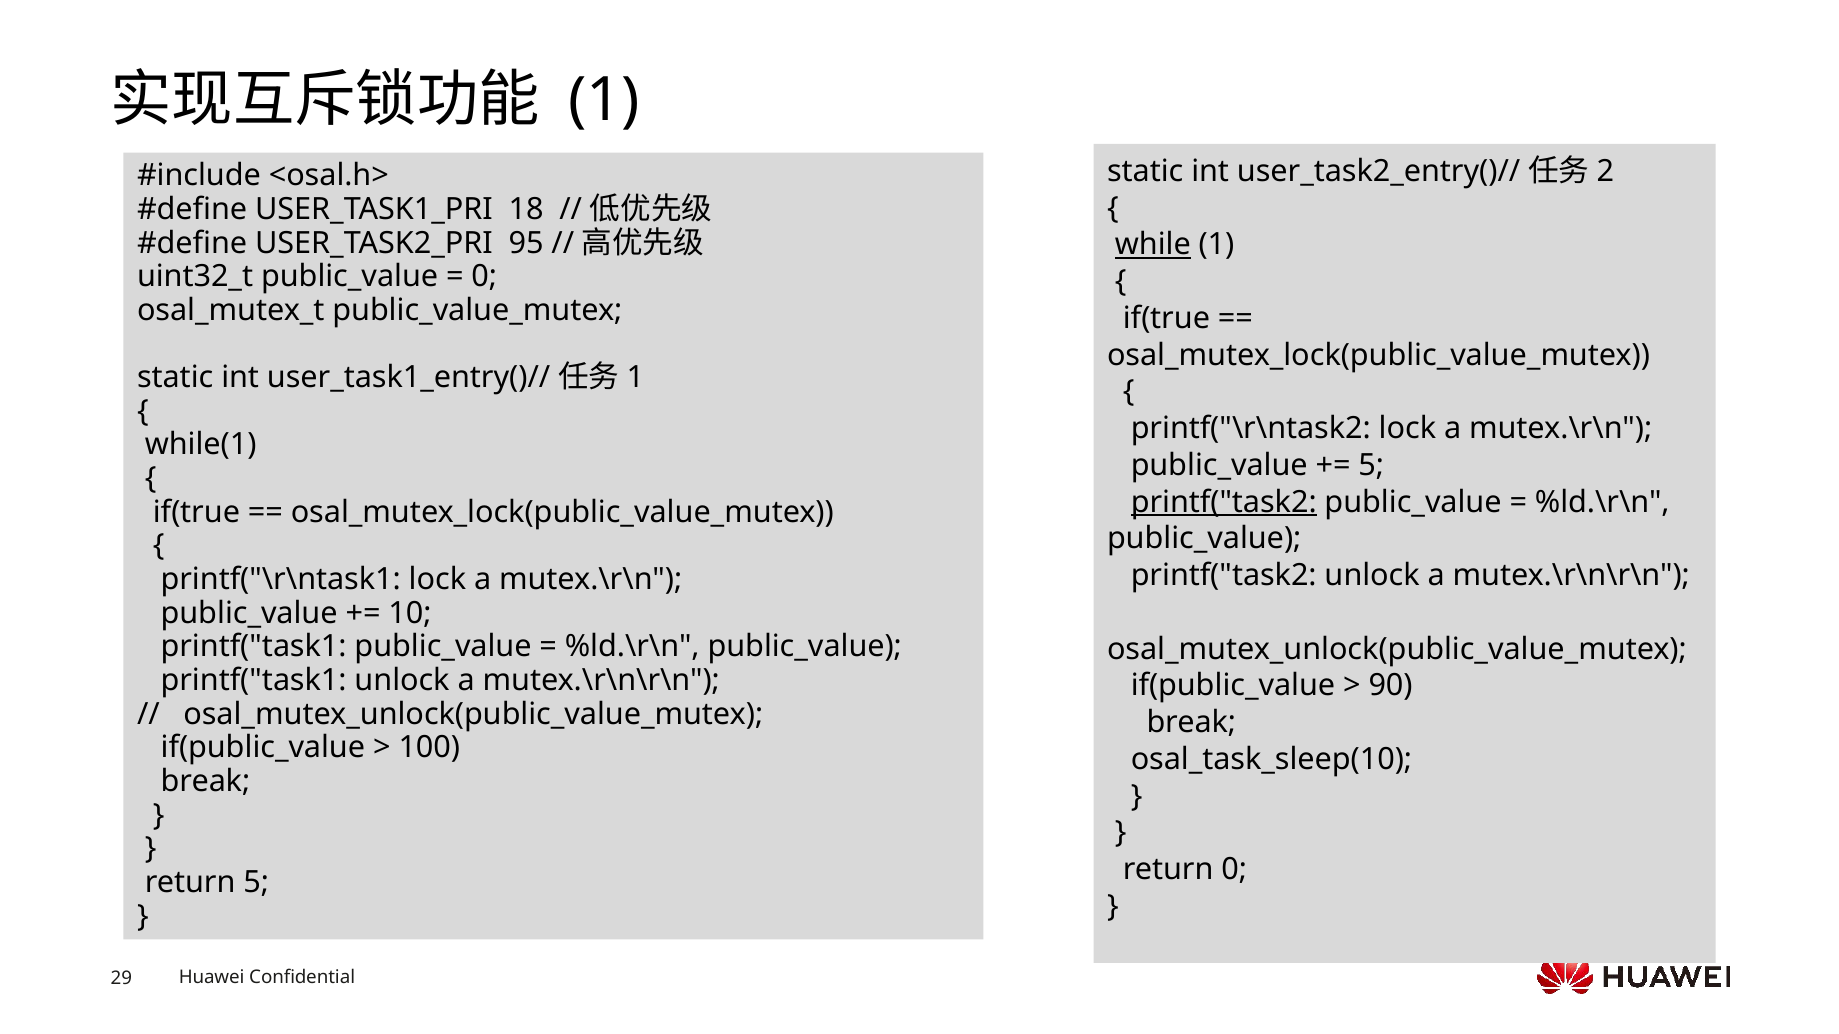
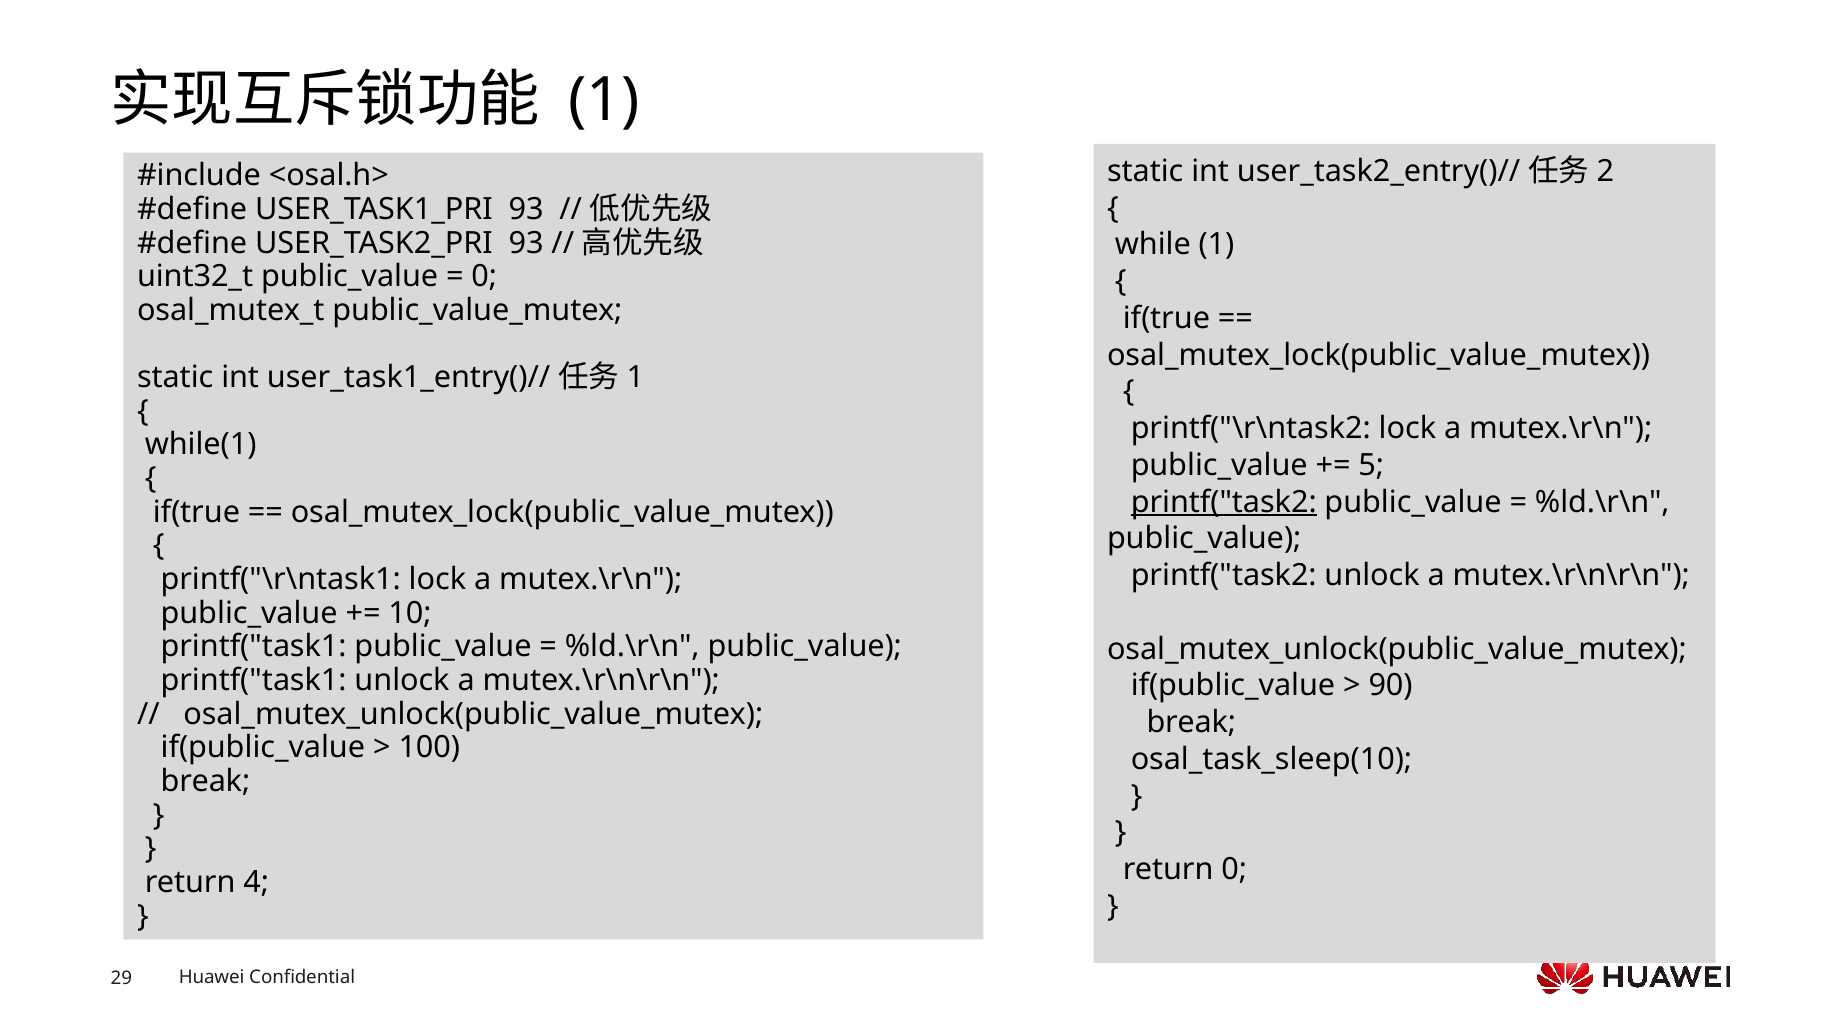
USER_TASK1_PRI 18: 18 -> 93
USER_TASK2_PRI 95: 95 -> 93
while underline: present -> none
return 5: 5 -> 4
